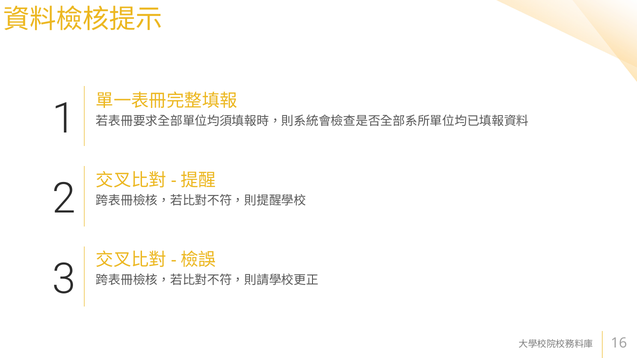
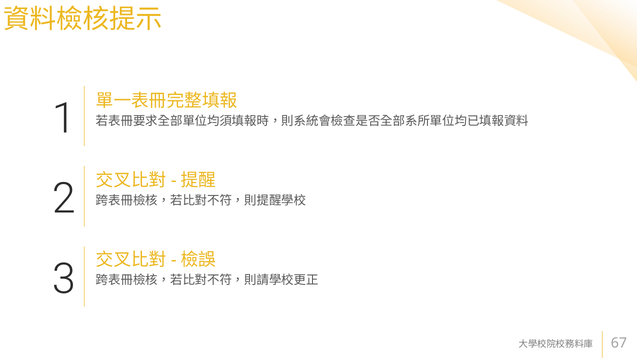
16: 16 -> 67
